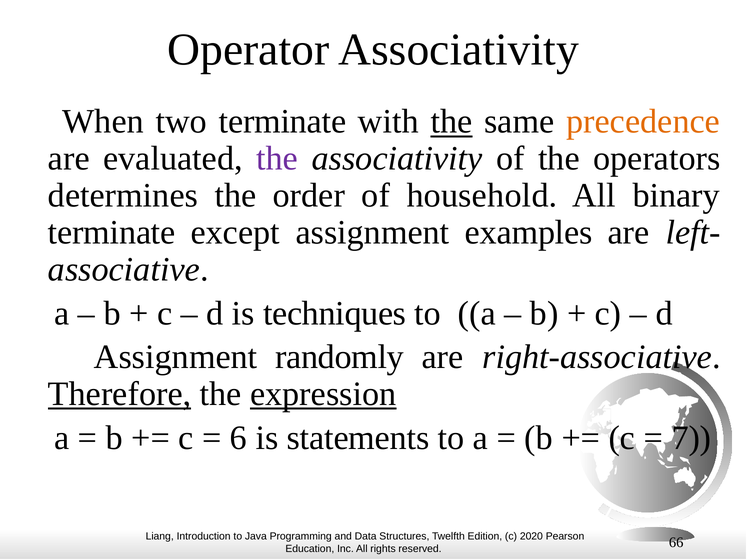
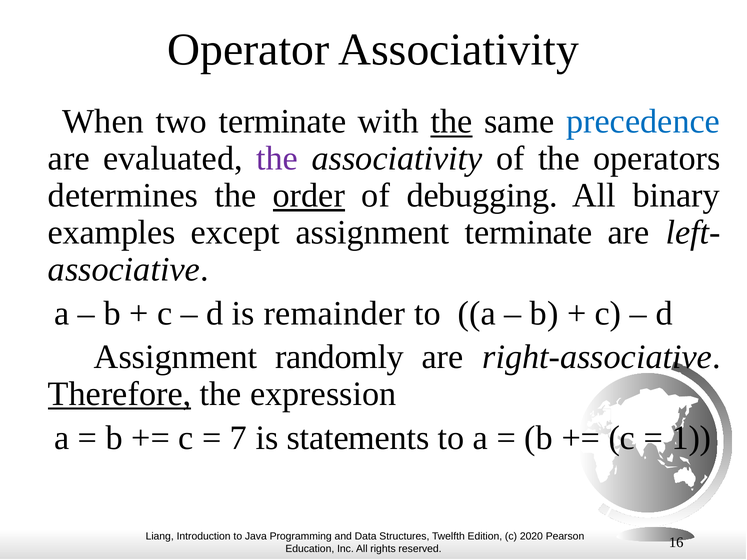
precedence colour: orange -> blue
order underline: none -> present
household: household -> debugging
terminate at (112, 233): terminate -> examples
assignment examples: examples -> terminate
techniques: techniques -> remainder
expression underline: present -> none
6: 6 -> 7
7: 7 -> 1
66: 66 -> 16
